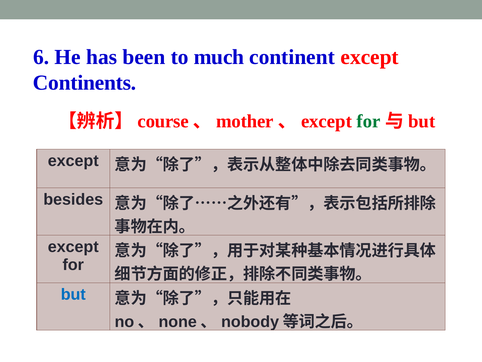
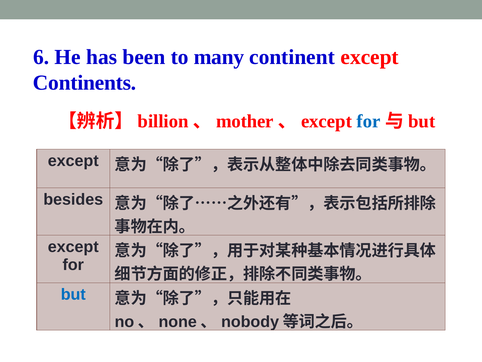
much: much -> many
course: course -> billion
for at (369, 121) colour: green -> blue
